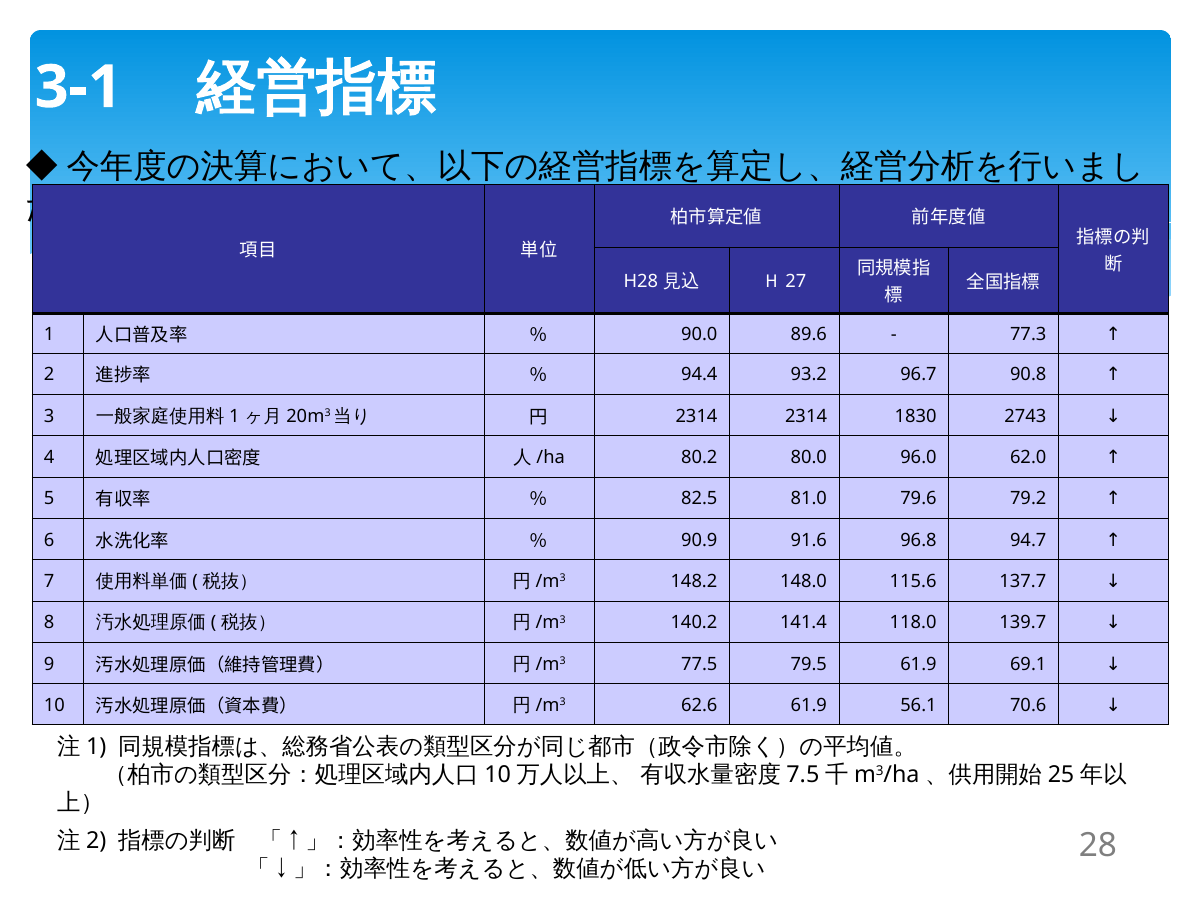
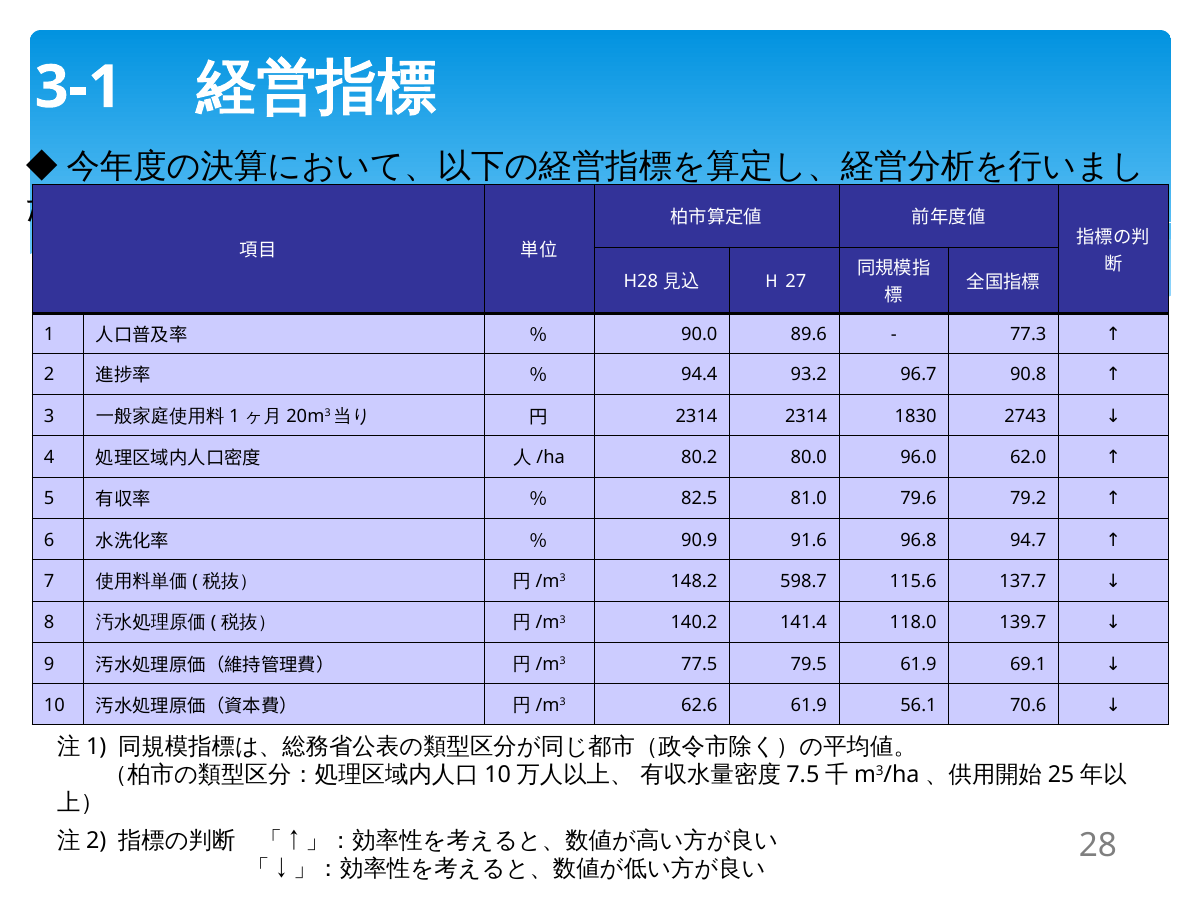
148.0: 148.0 -> 598.7
